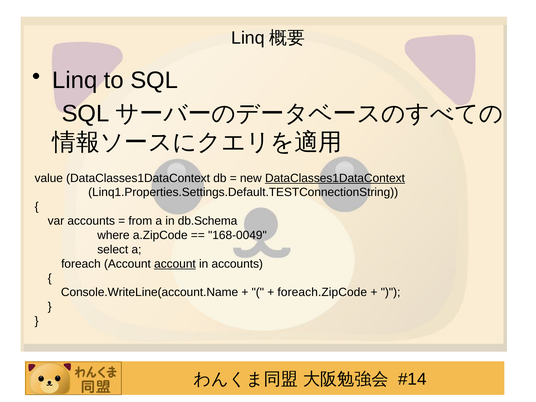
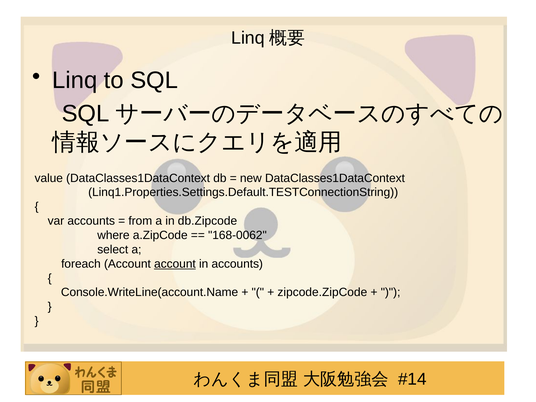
DataClasses1DataContext at (335, 178) underline: present -> none
db.Schema: db.Schema -> db.Zipcode
168-0049: 168-0049 -> 168-0062
foreach.ZipCode: foreach.ZipCode -> zipcode.ZipCode
